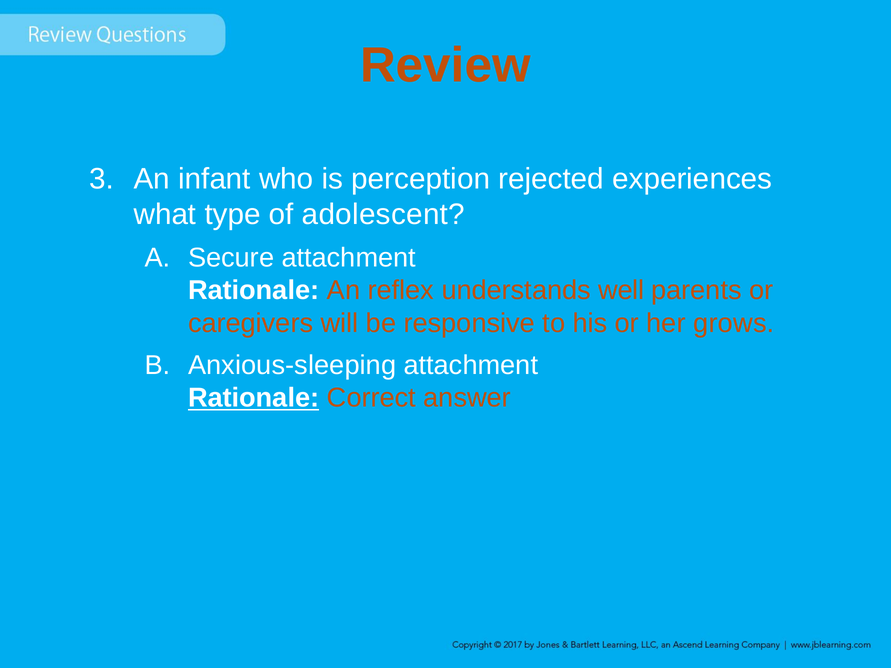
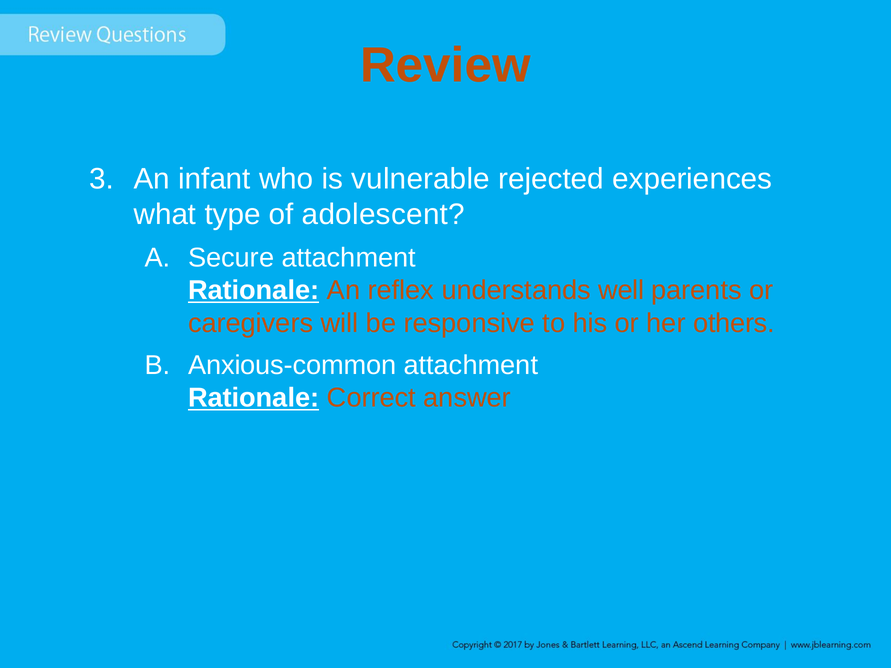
perception: perception -> vulnerable
Rationale at (254, 291) underline: none -> present
grows: grows -> others
Anxious-sleeping: Anxious-sleeping -> Anxious-common
